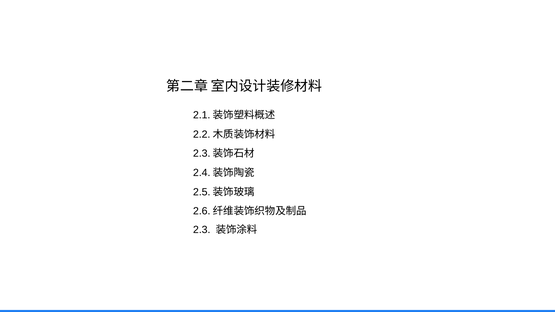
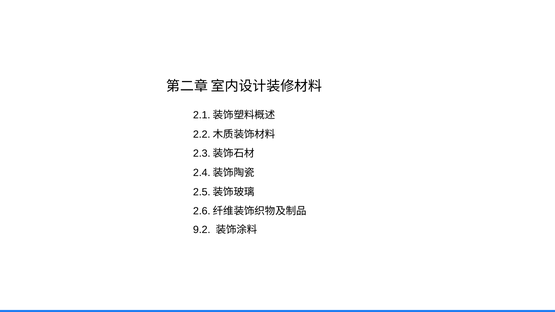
2.3: 2.3 -> 9.2
